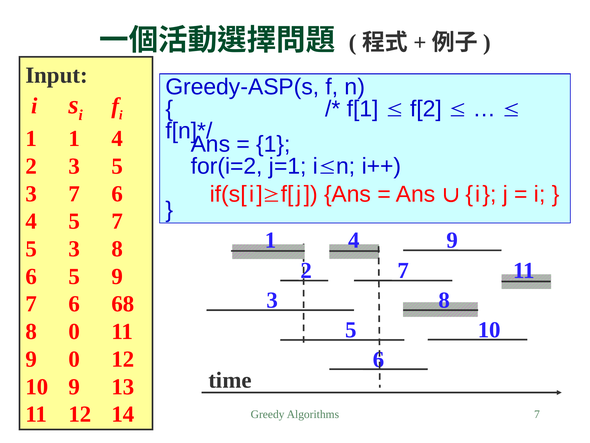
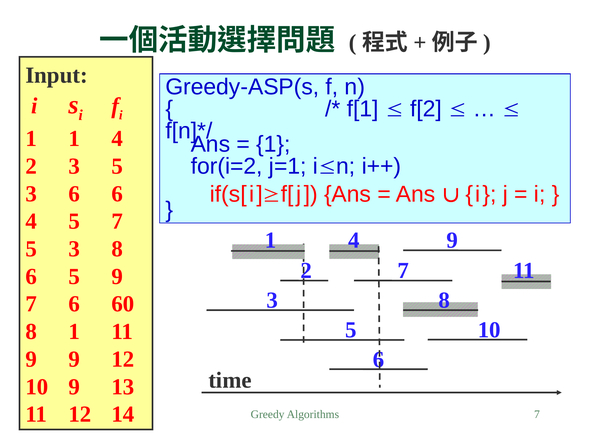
3 7: 7 -> 6
68: 68 -> 60
8 0: 0 -> 1
9 0: 0 -> 9
